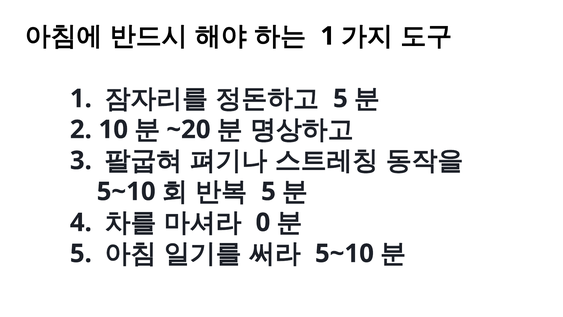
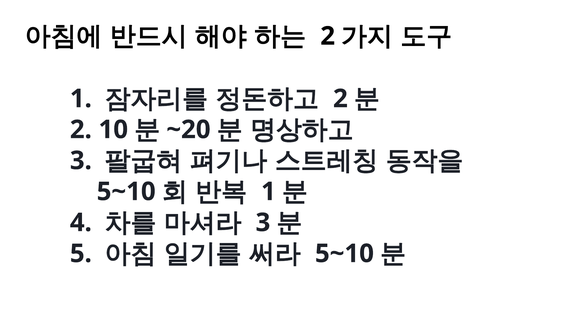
1 at (328, 36): 1 -> 2
5 at (340, 99): 5 -> 2
5 at (268, 191): 5 -> 1
0 at (263, 222): 0 -> 3
